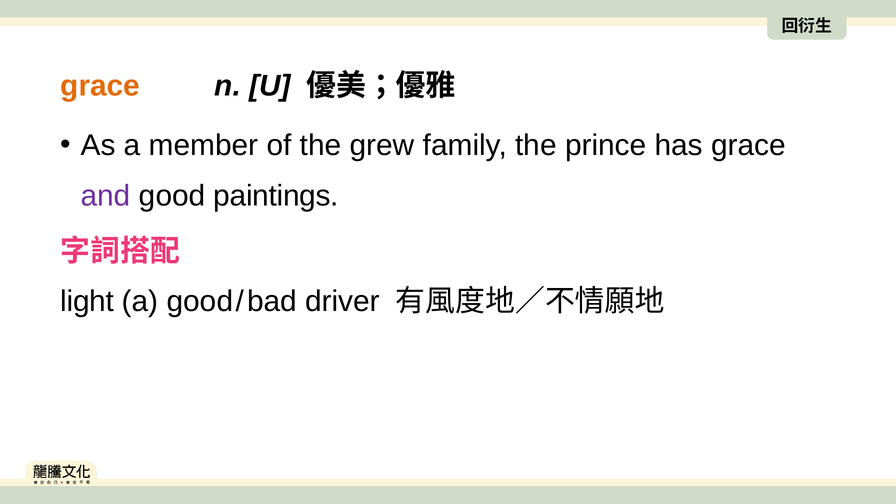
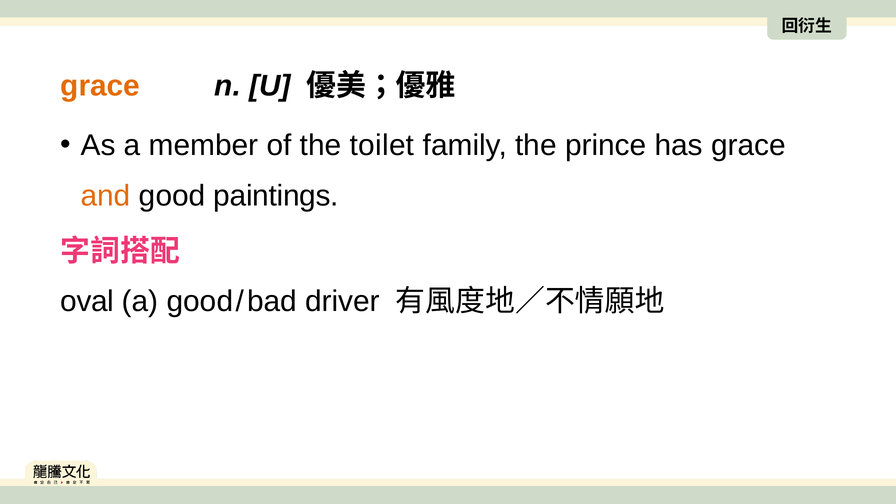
grew: grew -> toilet
and colour: purple -> orange
light: light -> oval
